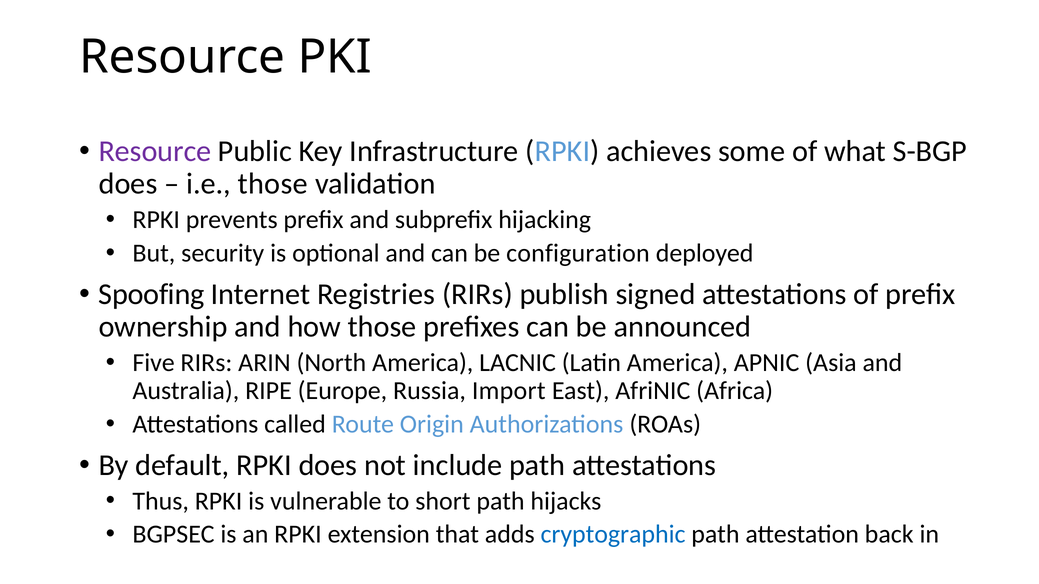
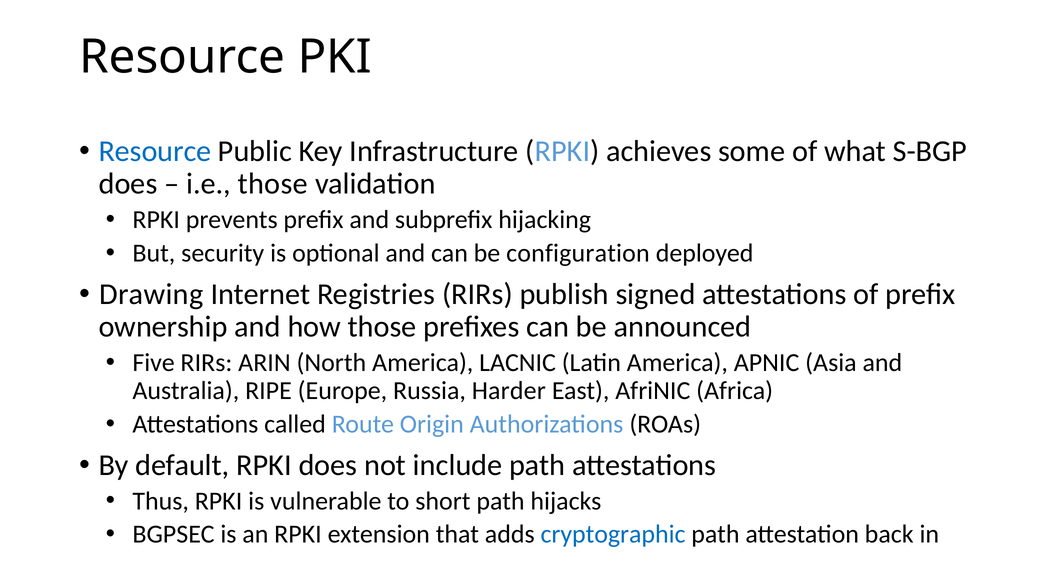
Resource at (155, 151) colour: purple -> blue
Spoofing: Spoofing -> Drawing
Import: Import -> Harder
